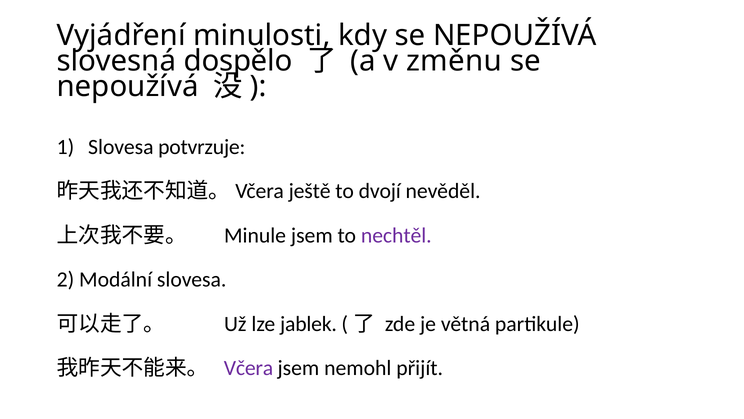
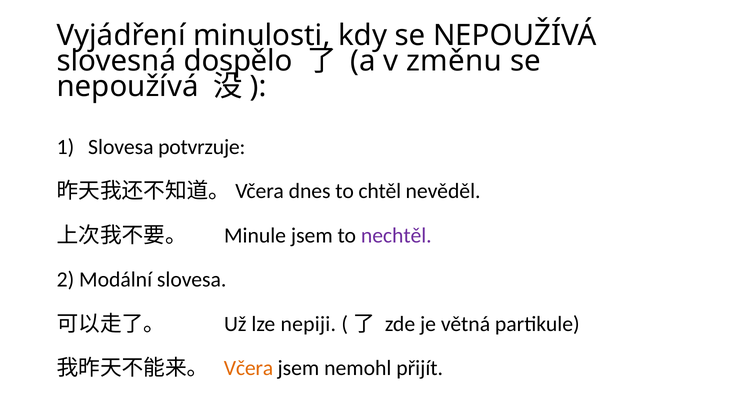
ještě: ještě -> dnes
dvojí: dvojí -> chtěl
jablek: jablek -> nepiji
Včera colour: purple -> orange
